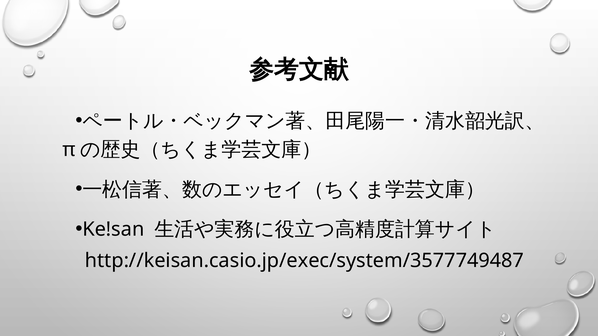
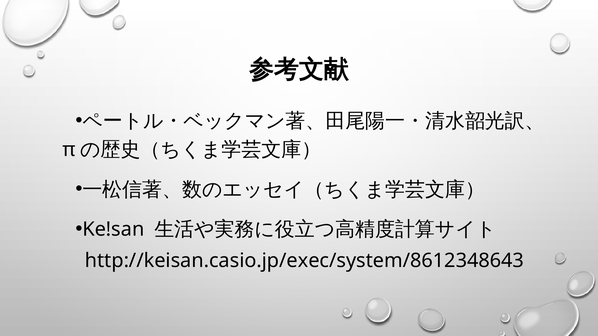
http://keisan.casio.jp/exec/system/3577749487: http://keisan.casio.jp/exec/system/3577749487 -> http://keisan.casio.jp/exec/system/8612348643
